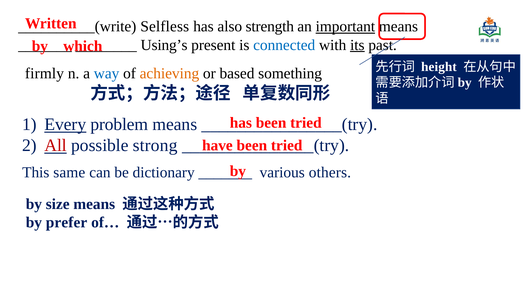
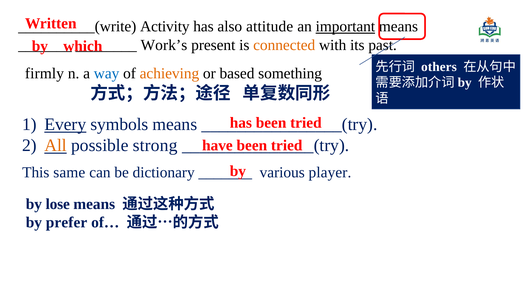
Selfless: Selfless -> Activity
strength: strength -> attitude
Using’s: Using’s -> Work’s
connected colour: blue -> orange
its underline: present -> none
height: height -> others
problem: problem -> symbols
All colour: red -> orange
others: others -> player
size: size -> lose
